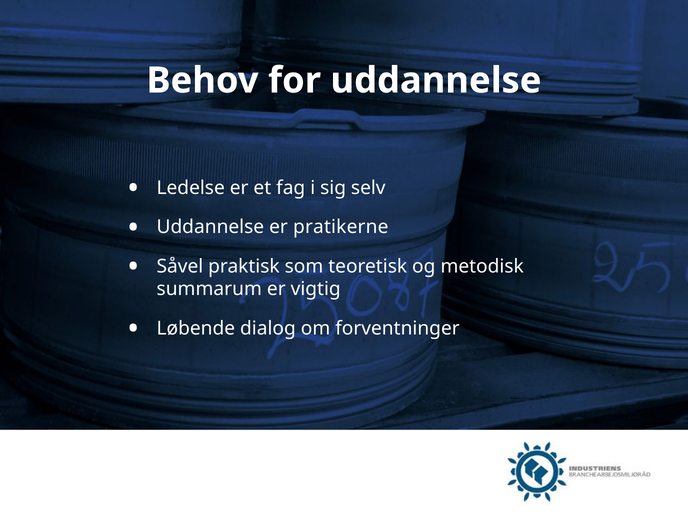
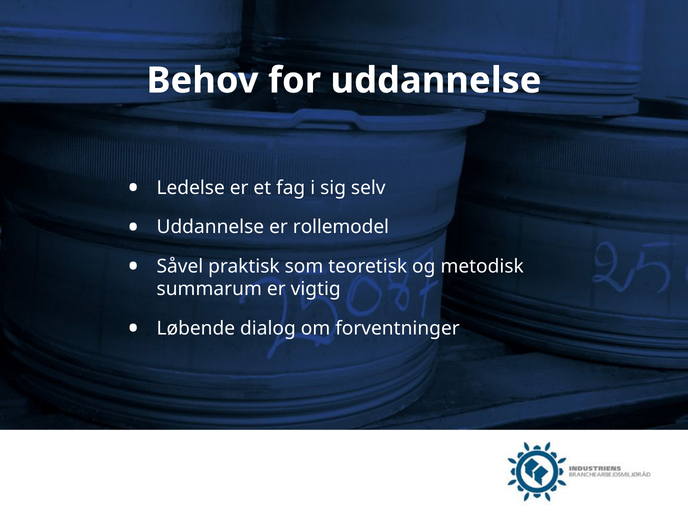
pratikerne: pratikerne -> rollemodel
